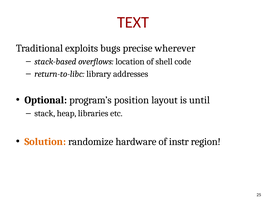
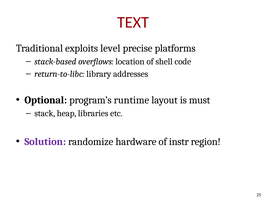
bugs: bugs -> level
wherever: wherever -> platforms
position: position -> runtime
until: until -> must
Solution colour: orange -> purple
